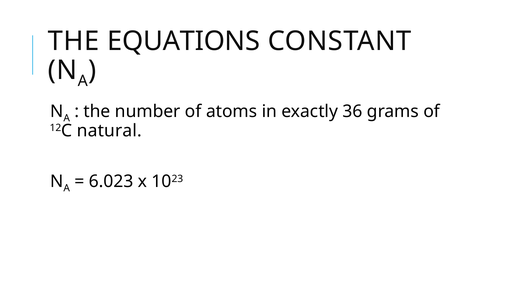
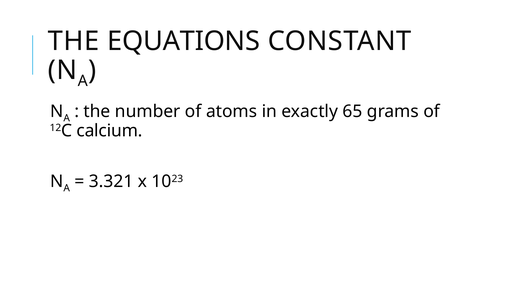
36: 36 -> 65
natural: natural -> calcium
6.023: 6.023 -> 3.321
